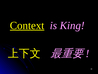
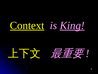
King underline: none -> present
